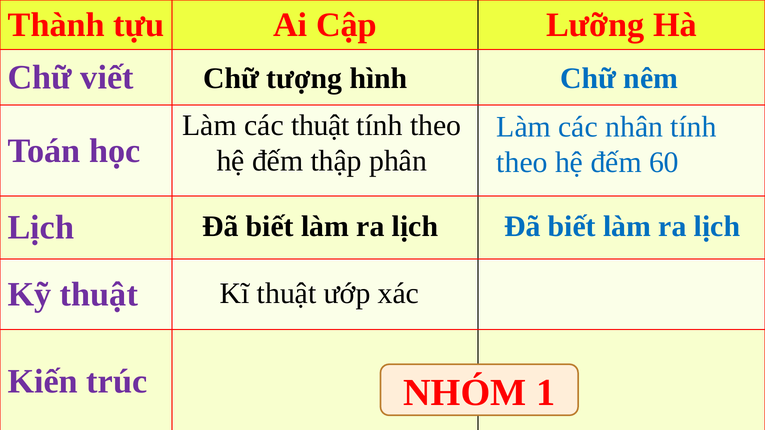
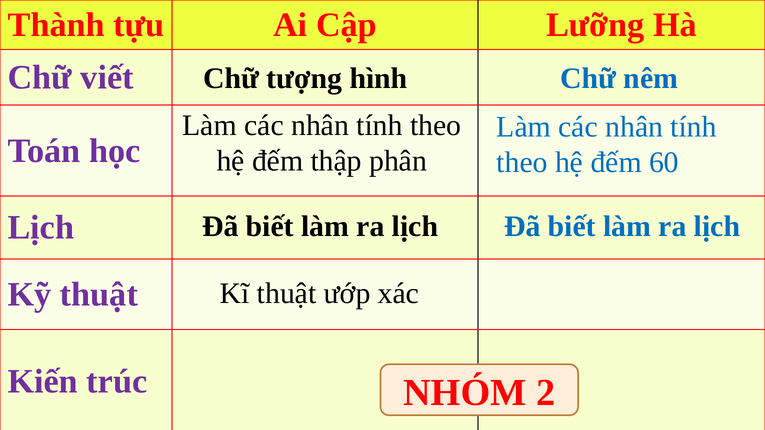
thuật at (320, 125): thuật -> nhân
1: 1 -> 2
